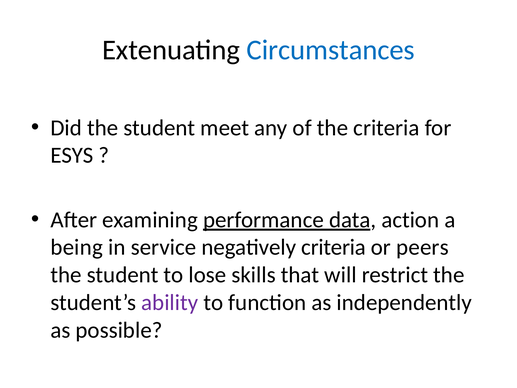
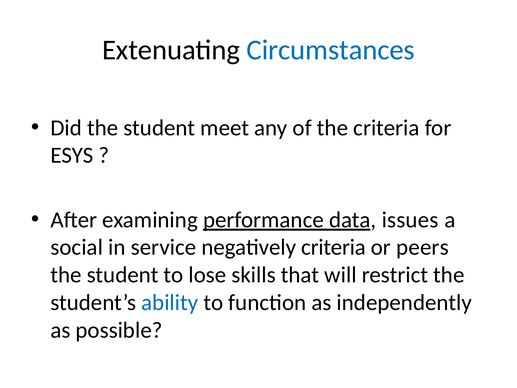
action: action -> issues
being: being -> social
ability colour: purple -> blue
